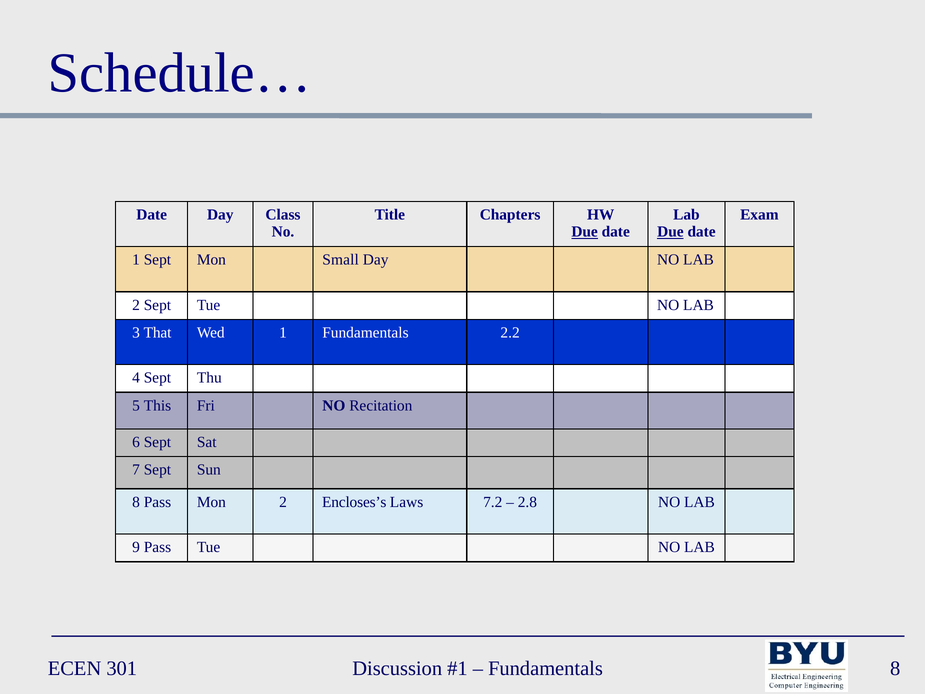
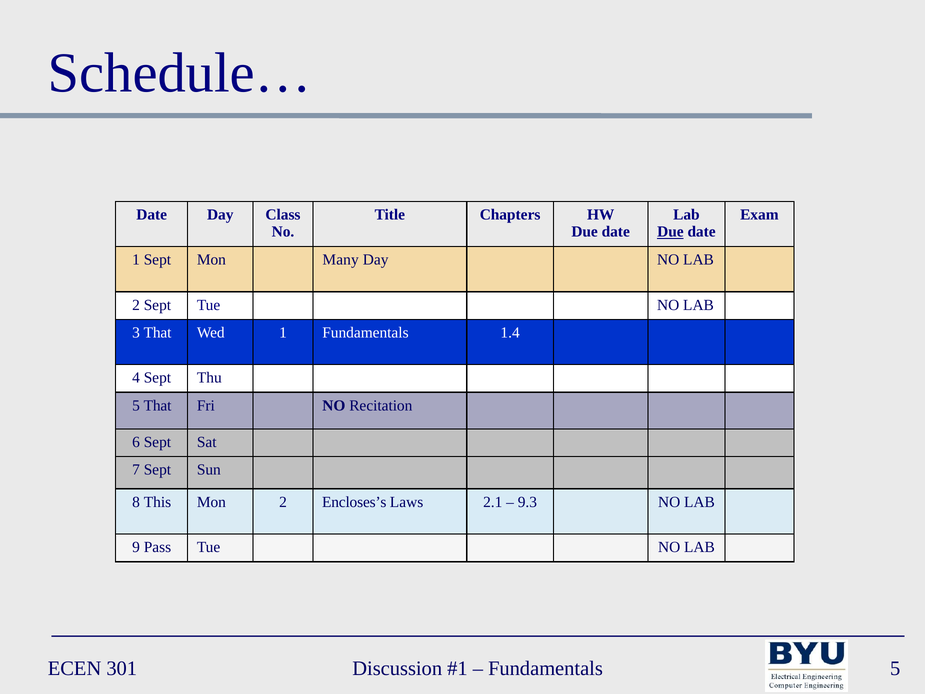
Due at (585, 232) underline: present -> none
Small: Small -> Many
2.2: 2.2 -> 1.4
5 This: This -> That
8 Pass: Pass -> This
7.2: 7.2 -> 2.1
2.8: 2.8 -> 9.3
301 8: 8 -> 5
